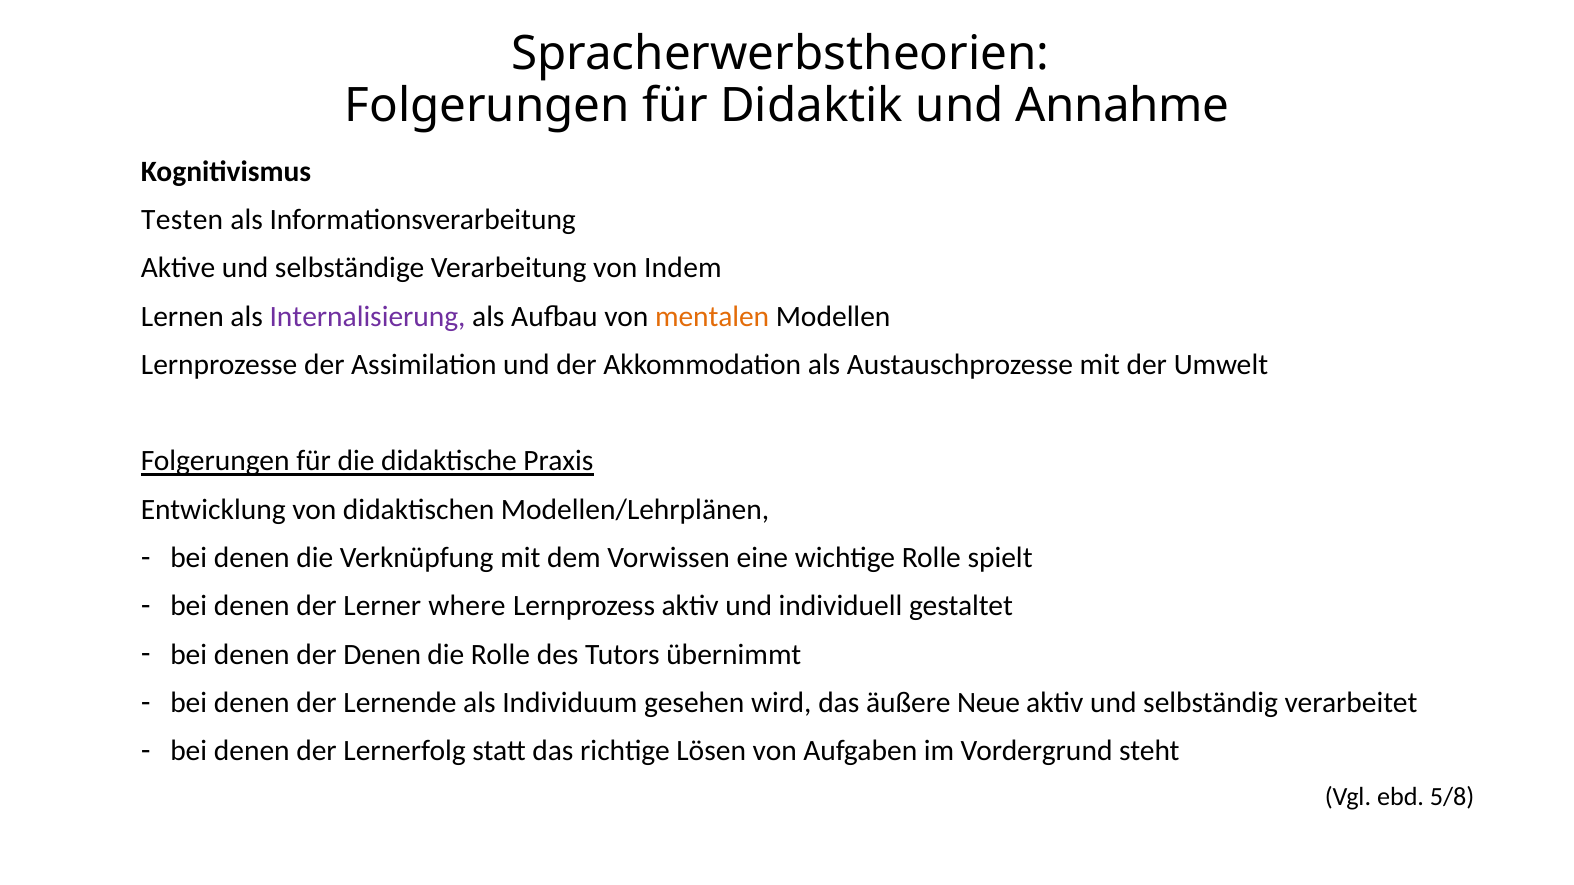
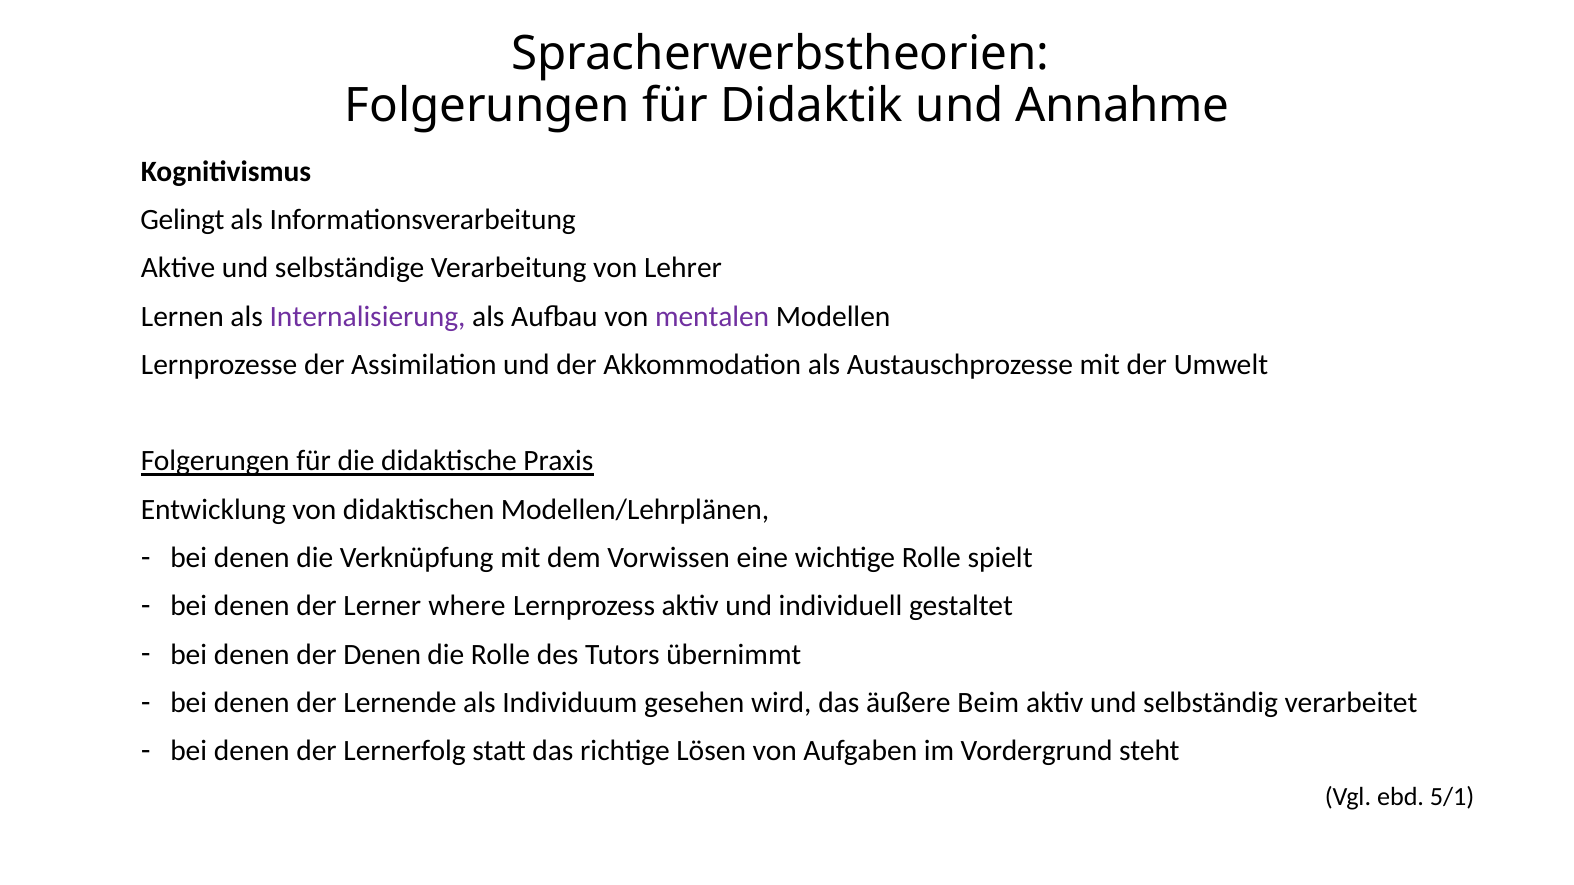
Testen: Testen -> Gelingt
Indem: Indem -> Lehrer
mentalen colour: orange -> purple
Neue: Neue -> Beim
5/8: 5/8 -> 5/1
